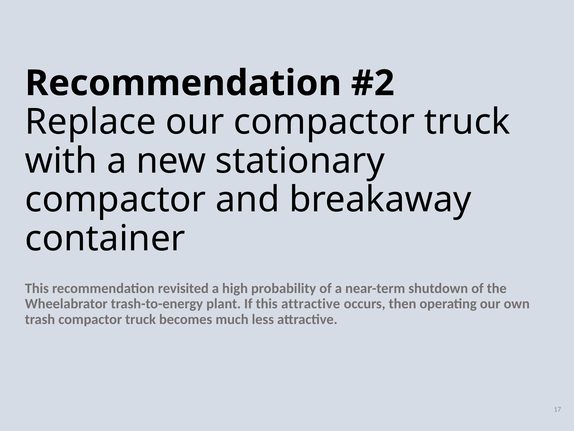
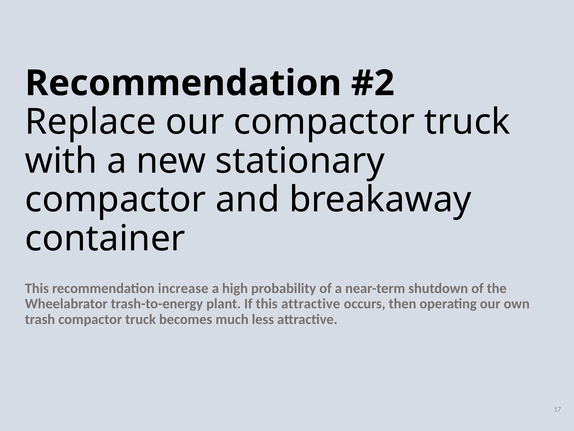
revisited: revisited -> increase
